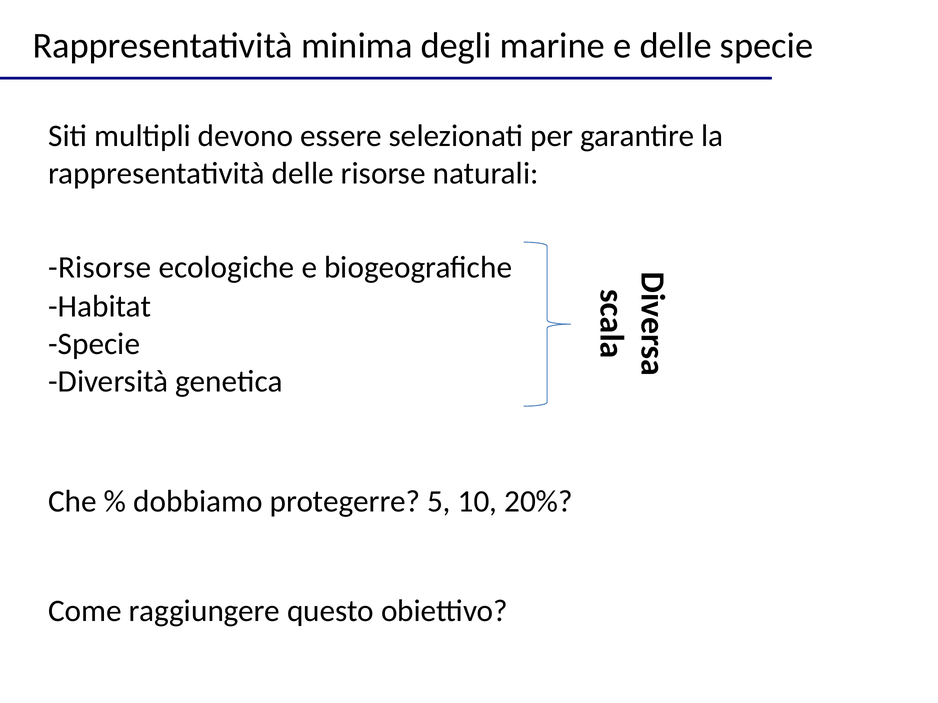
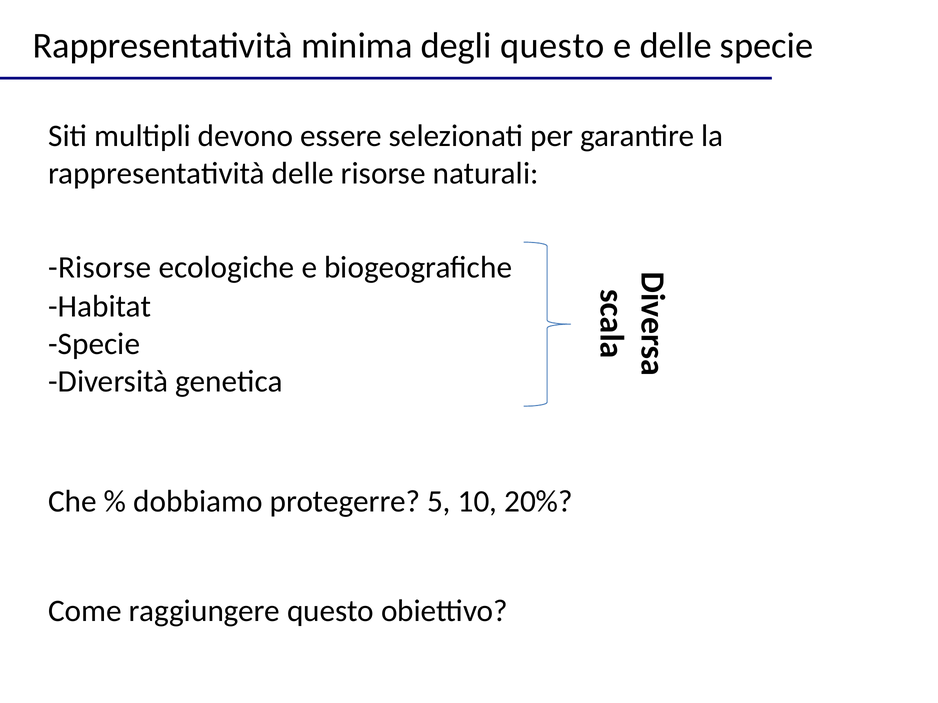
degli marine: marine -> questo
